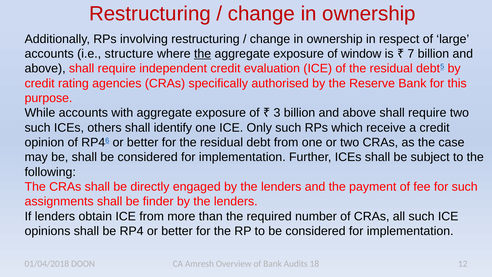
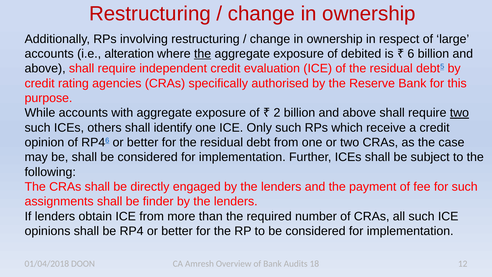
structure: structure -> alteration
window: window -> debited
7: 7 -> 6
3: 3 -> 2
two at (459, 113) underline: none -> present
